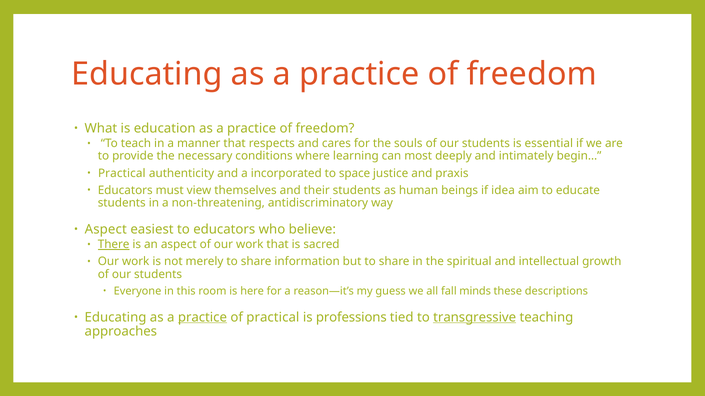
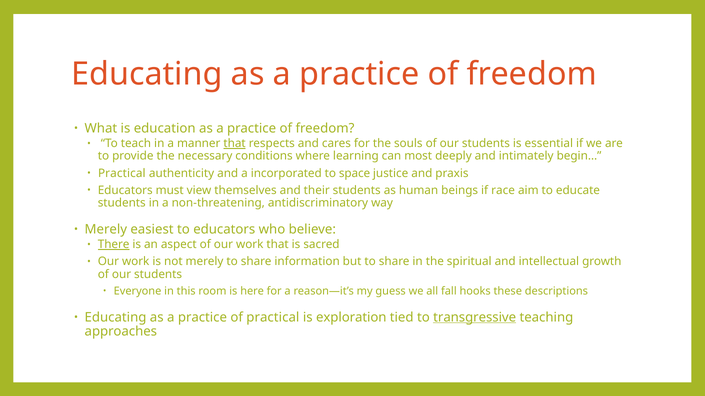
that at (235, 144) underline: none -> present
idea: idea -> race
Aspect at (106, 230): Aspect -> Merely
minds: minds -> hooks
practice at (202, 318) underline: present -> none
professions: professions -> exploration
